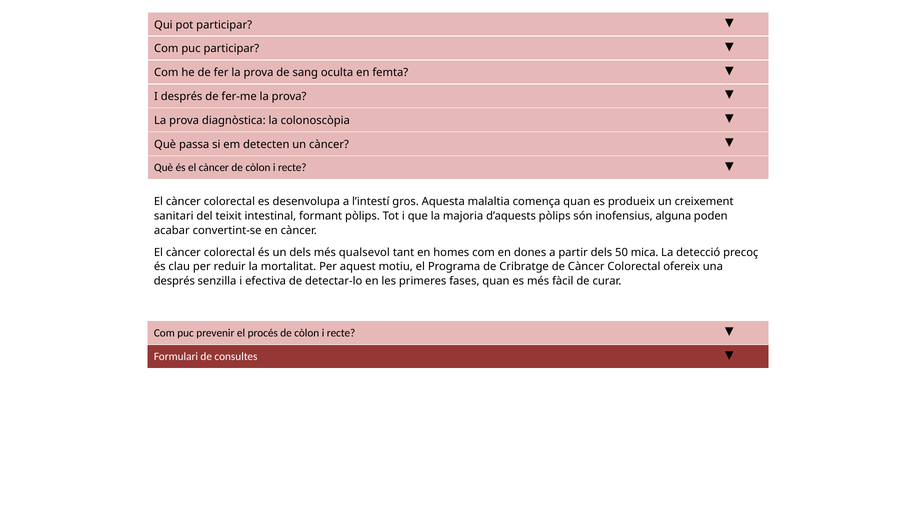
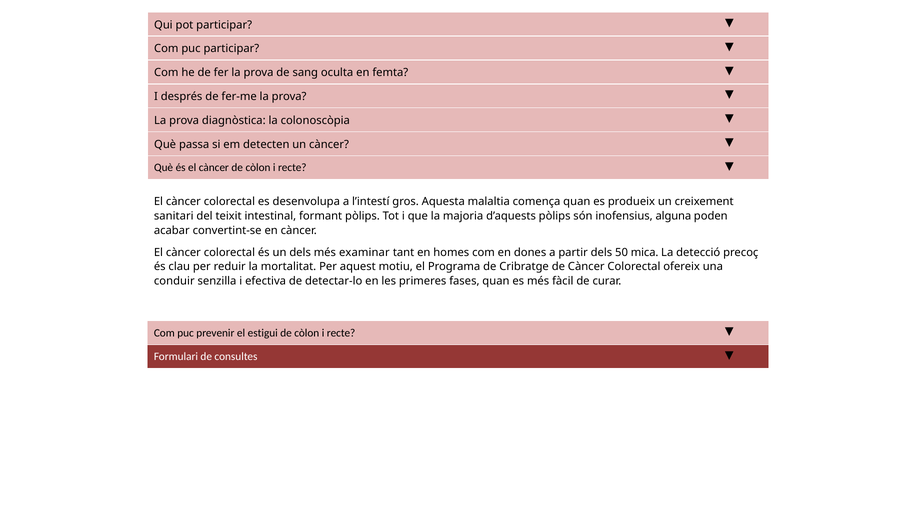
qualsevol: qualsevol -> examinar
després at (174, 281): després -> conduir
procés: procés -> estigui
